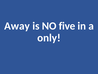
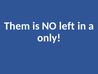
Away: Away -> Them
five: five -> left
